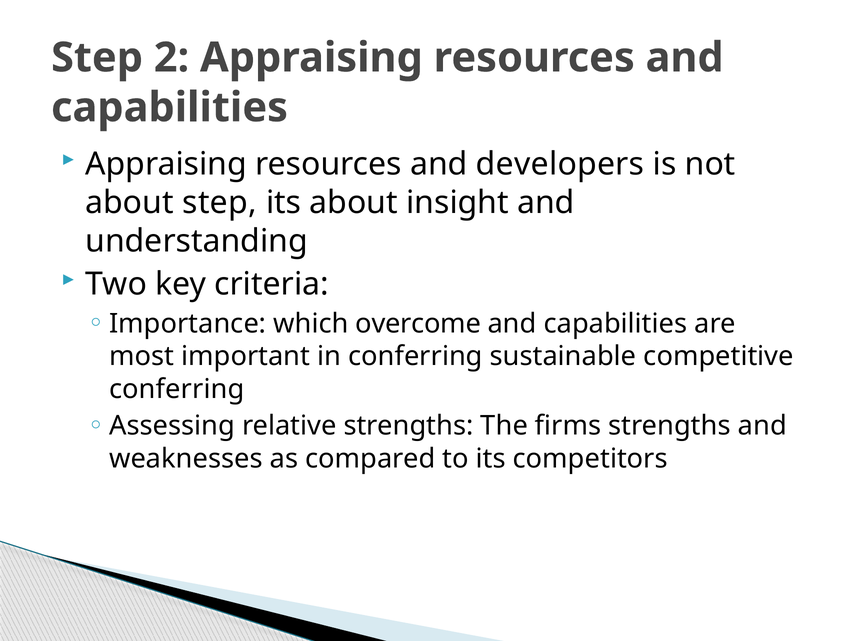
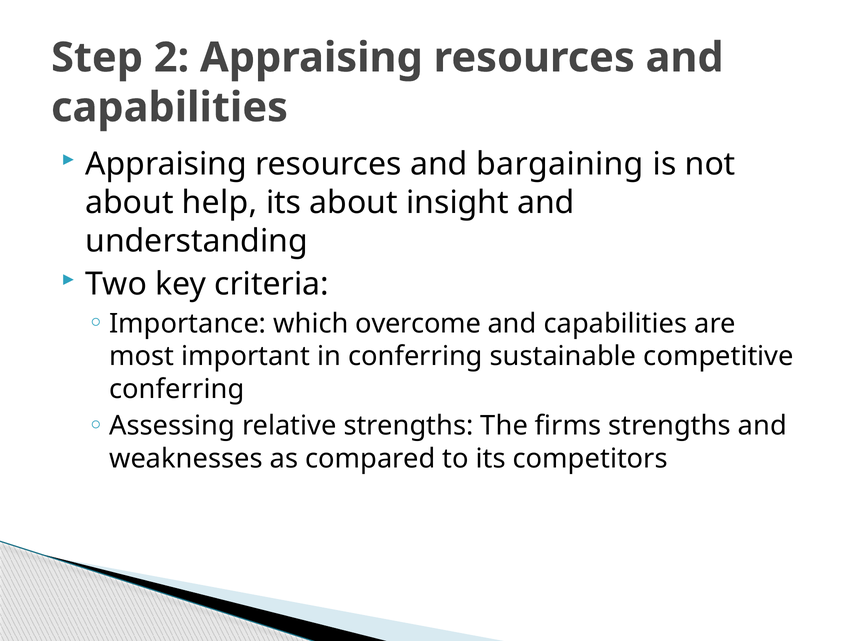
developers: developers -> bargaining
about step: step -> help
